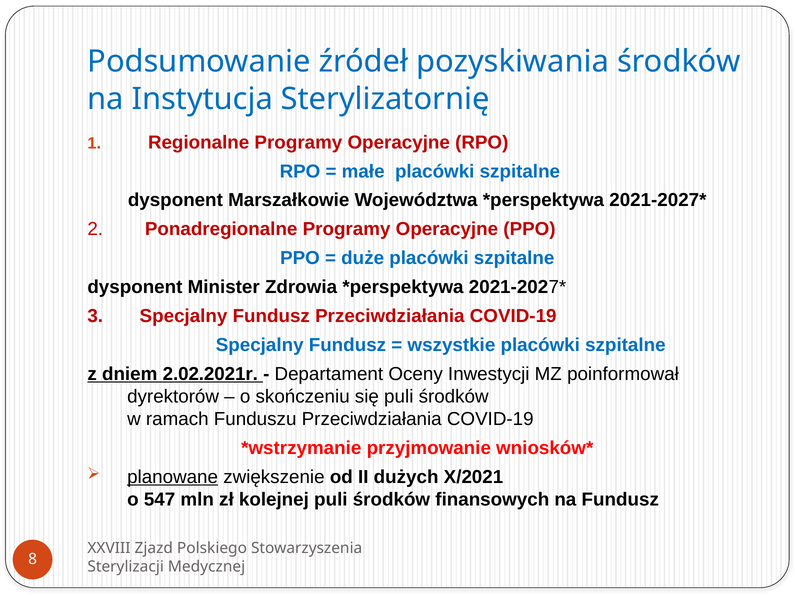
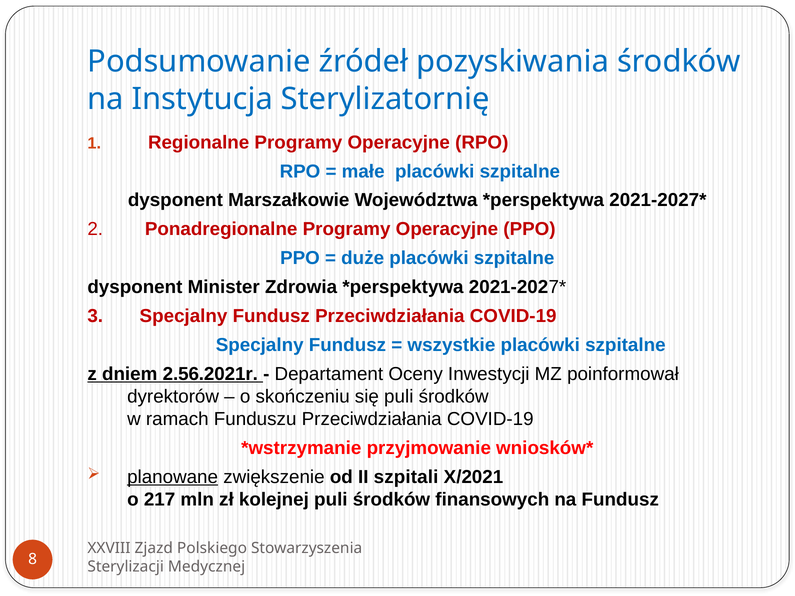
2.02.2021r: 2.02.2021r -> 2.56.2021r
dużych: dużych -> szpitali
547: 547 -> 217
